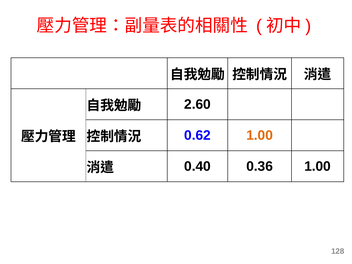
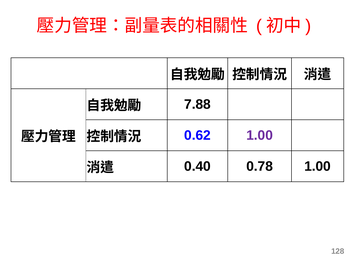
2.60: 2.60 -> 7.88
1.00 at (260, 135) colour: orange -> purple
0.36: 0.36 -> 0.78
